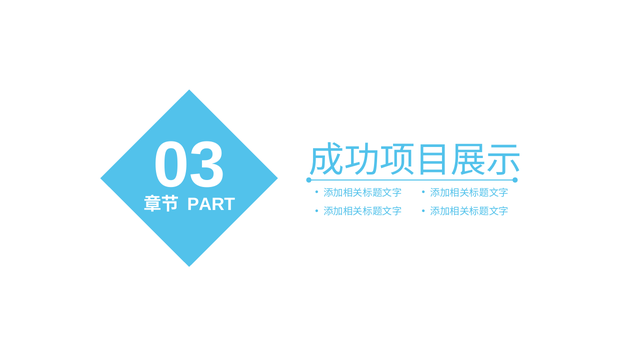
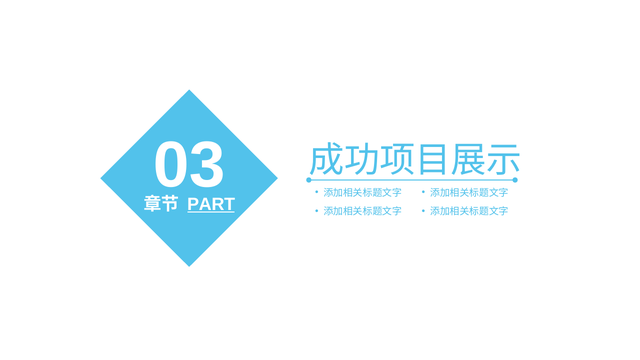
PART underline: none -> present
